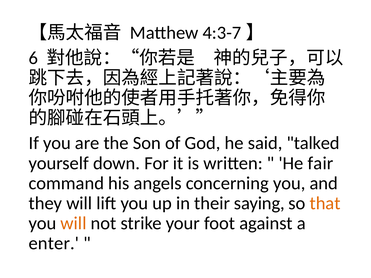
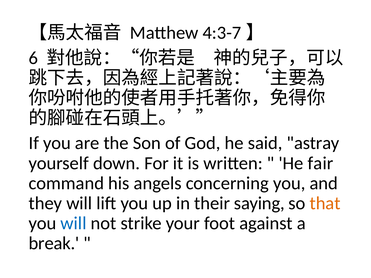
talked: talked -> astray
will at (73, 223) colour: orange -> blue
enter: enter -> break
